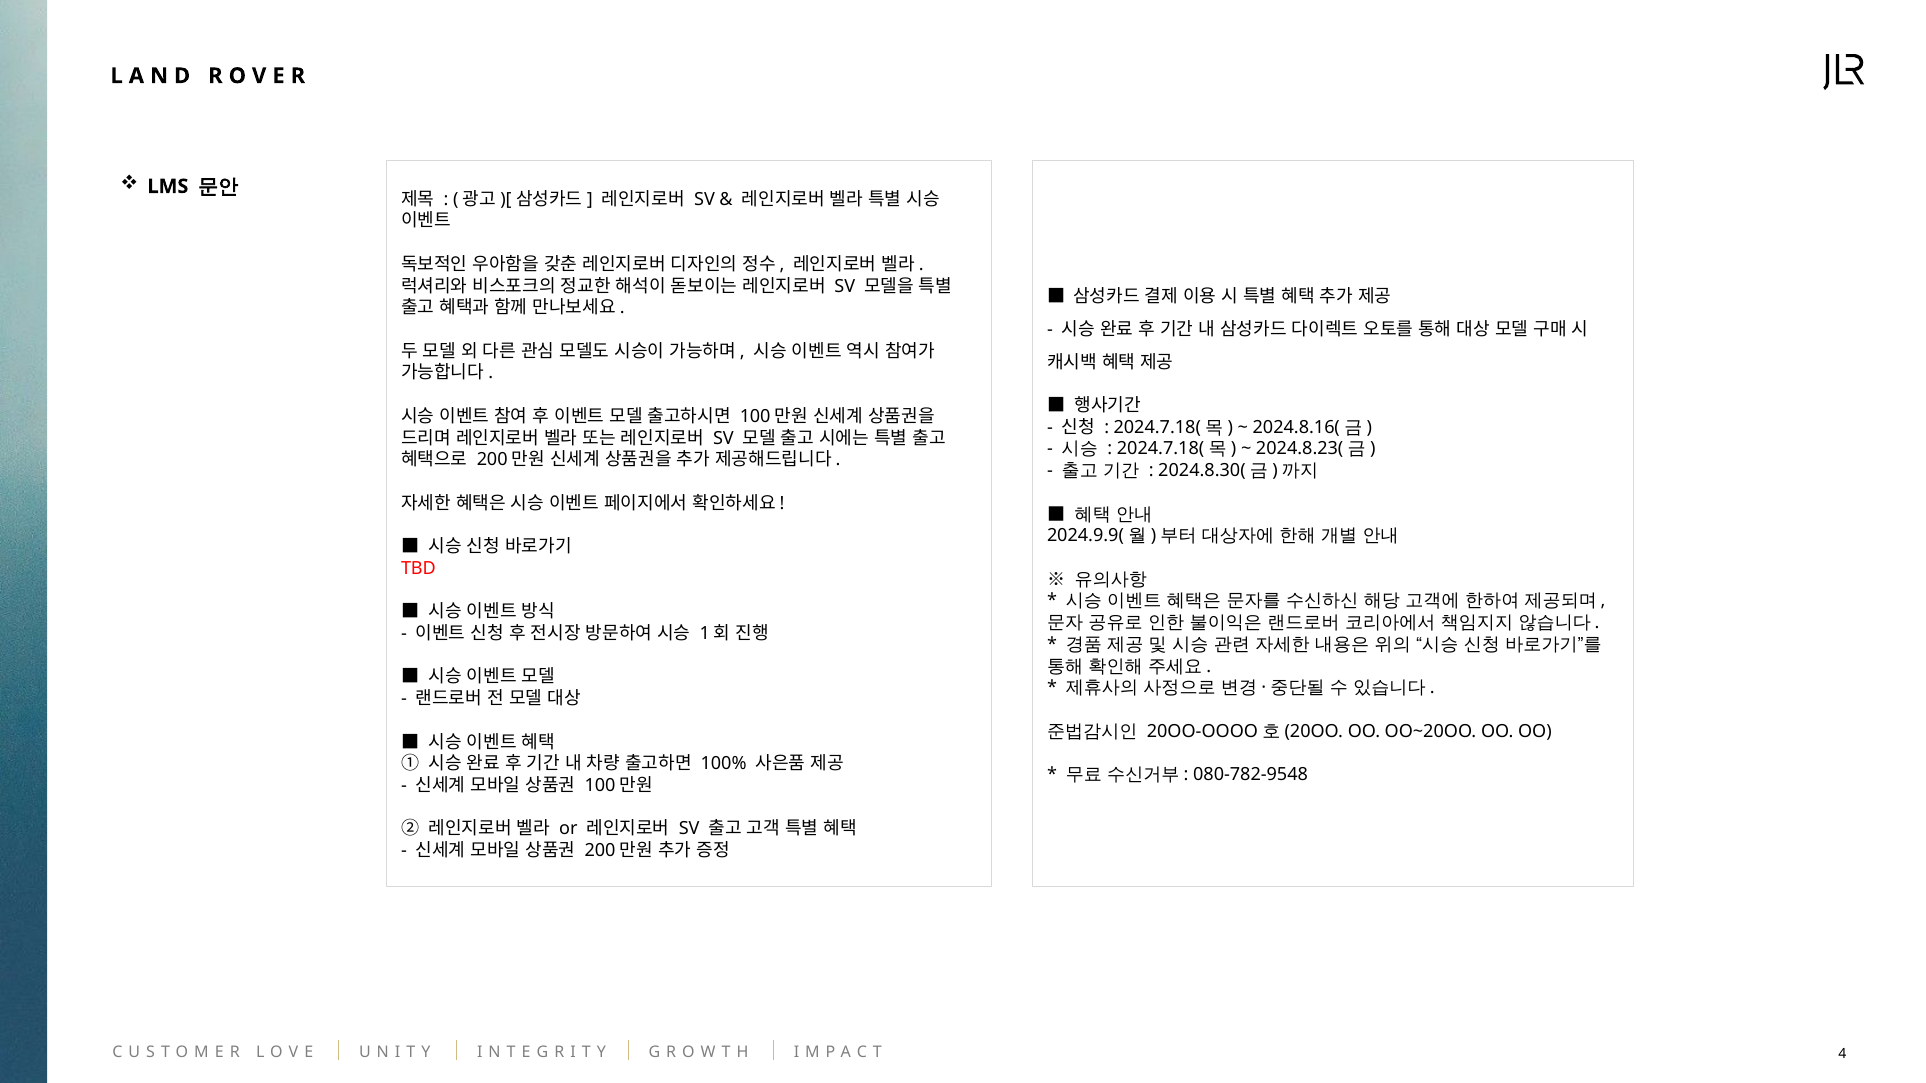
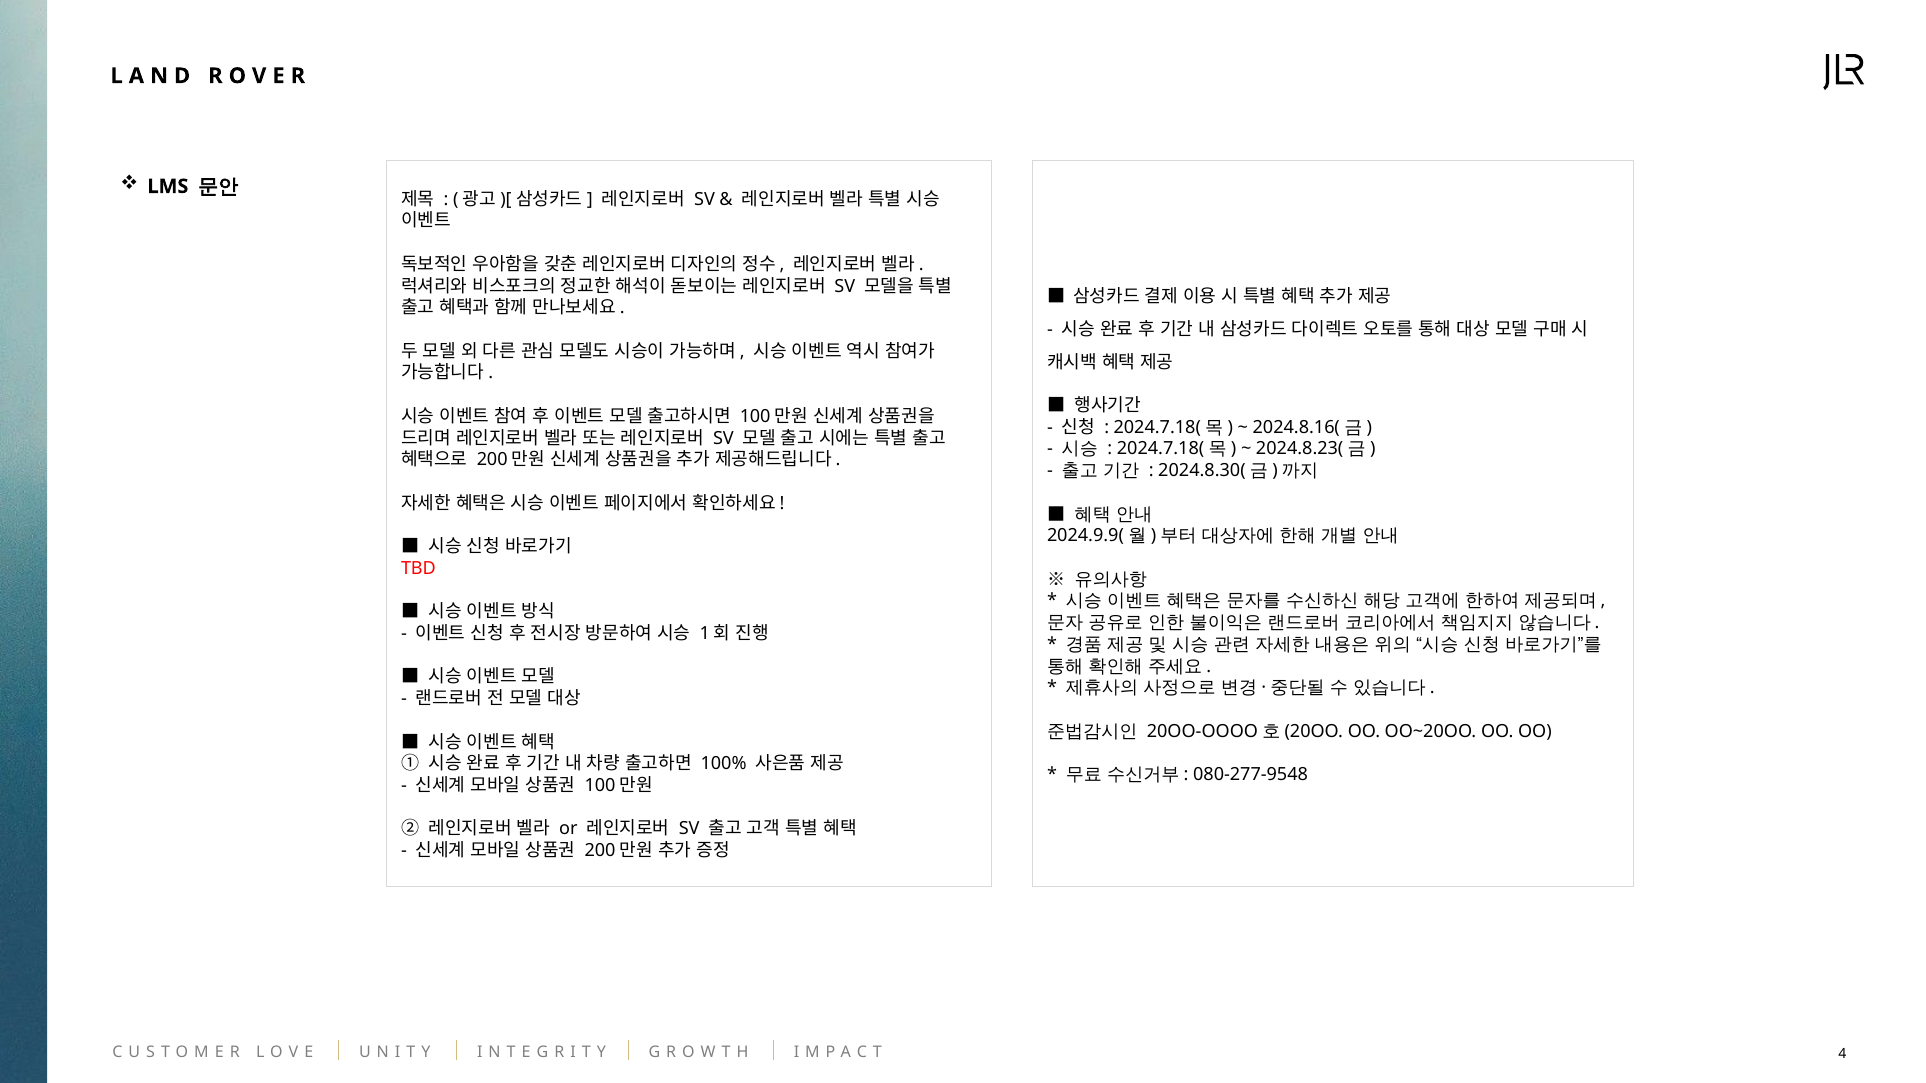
080-782-9548: 080-782-9548 -> 080-277-9548
